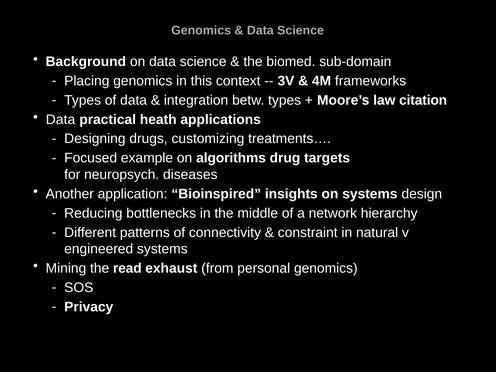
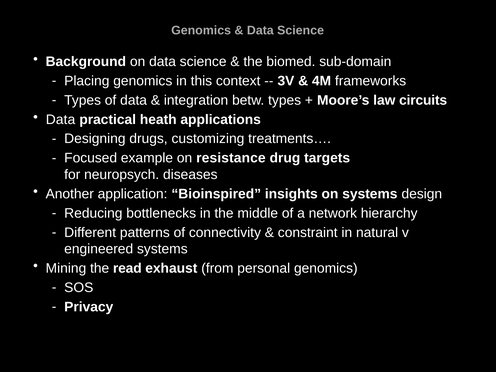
citation: citation -> circuits
algorithms: algorithms -> resistance
